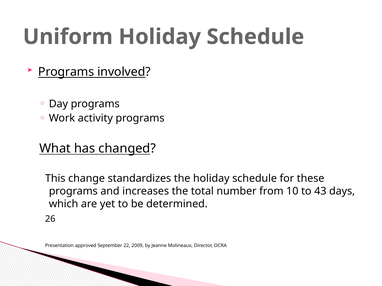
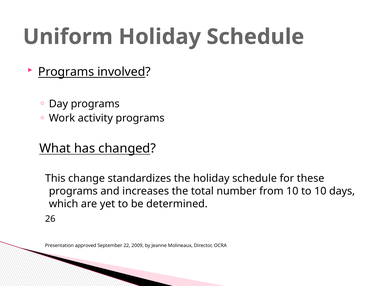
to 43: 43 -> 10
